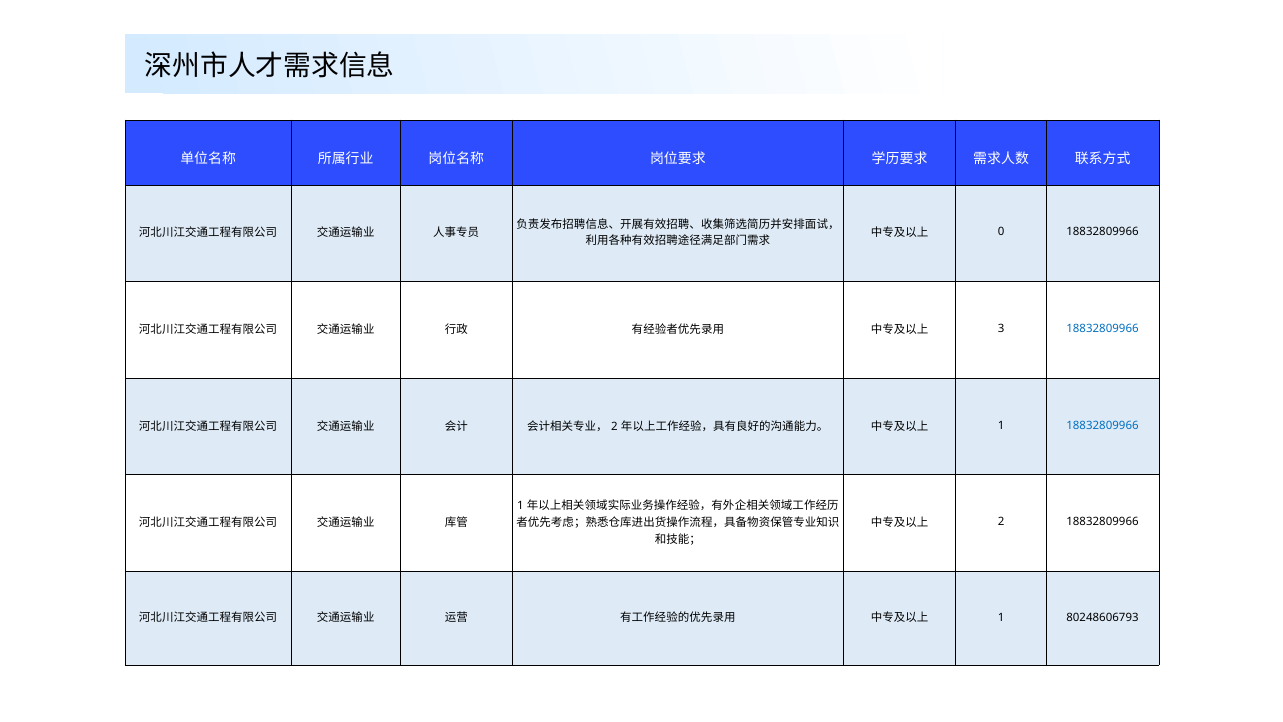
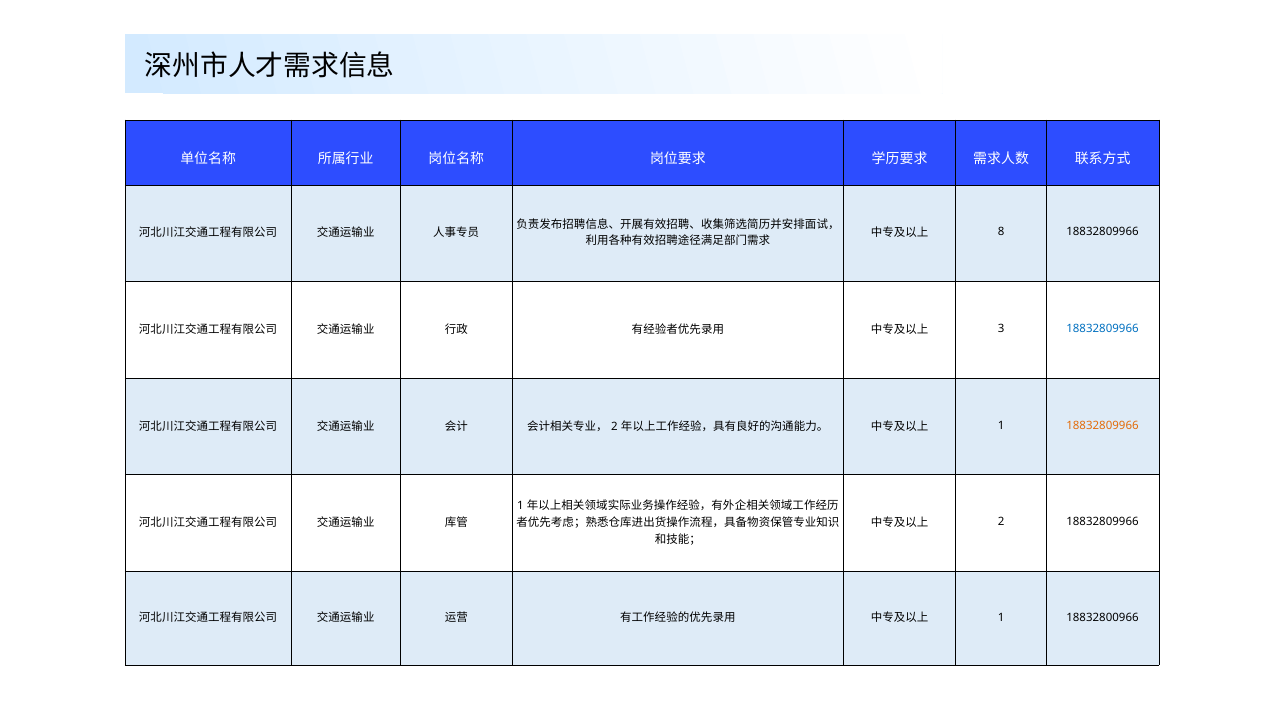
0: 0 -> 8
18832809966 at (1102, 426) colour: blue -> orange
80248606793: 80248606793 -> 18832800966
